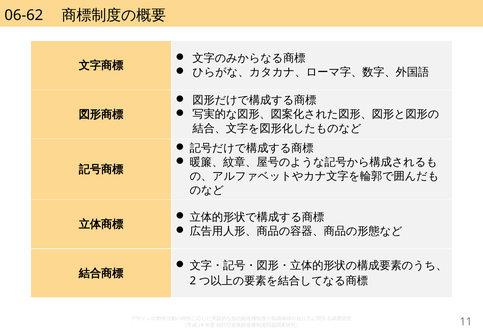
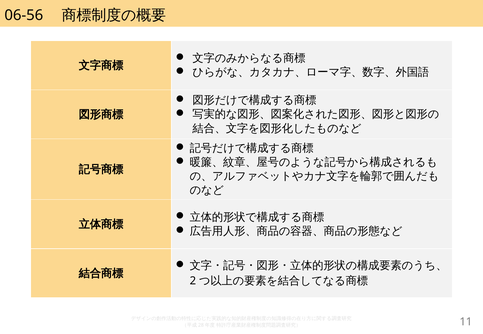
06-62: 06-62 -> 06-56
